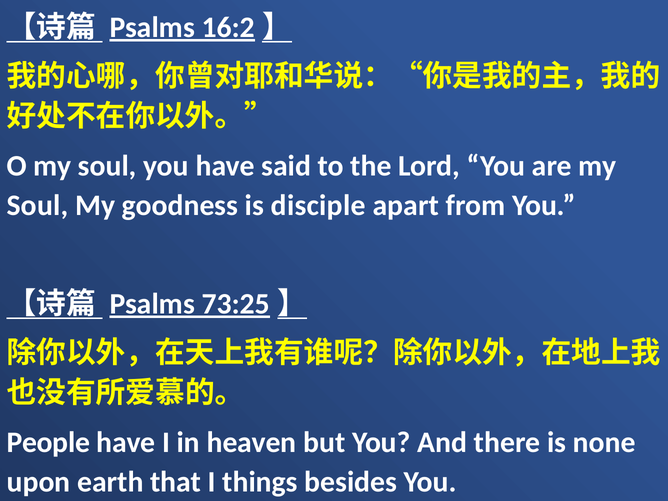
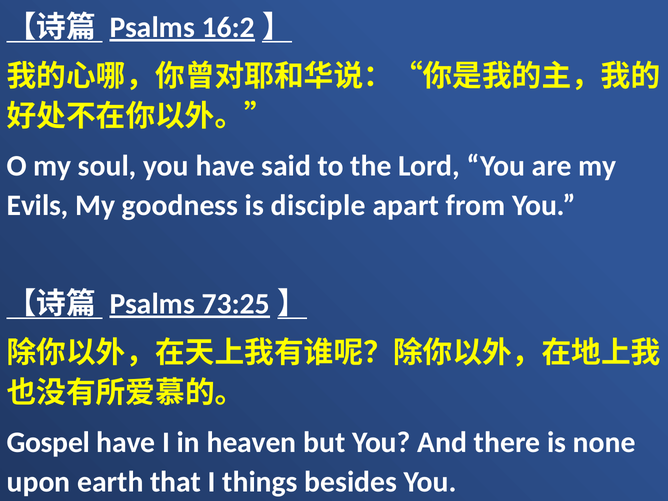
Soul at (37, 206): Soul -> Evils
People: People -> Gospel
